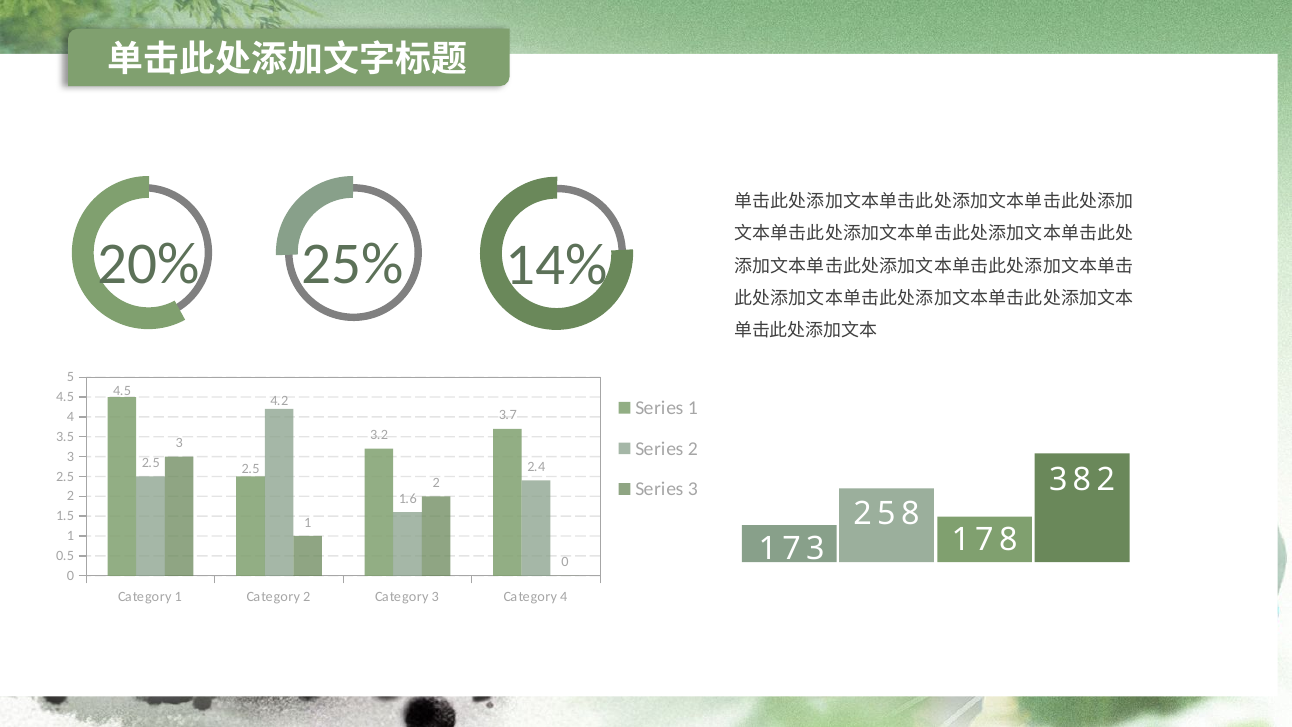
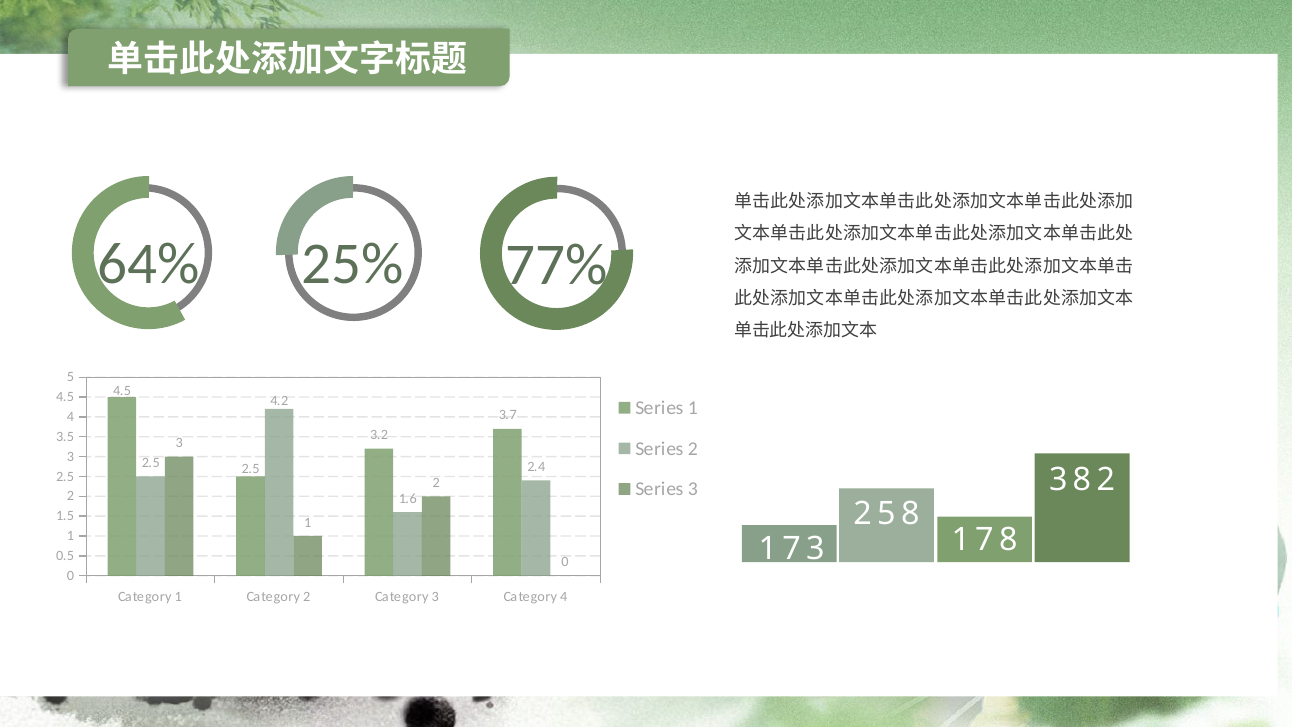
20%: 20% -> 64%
14%: 14% -> 77%
